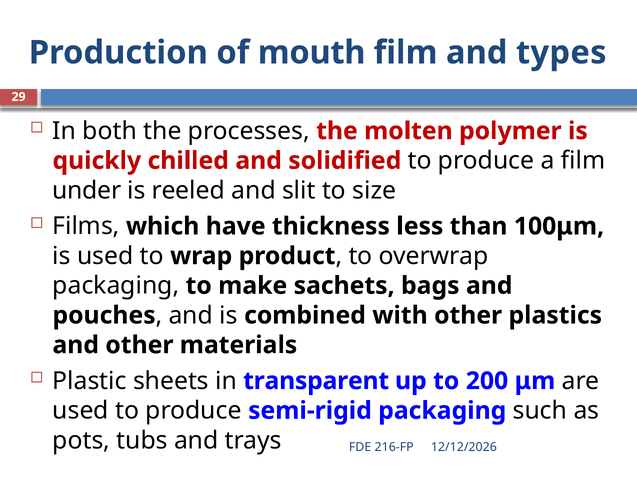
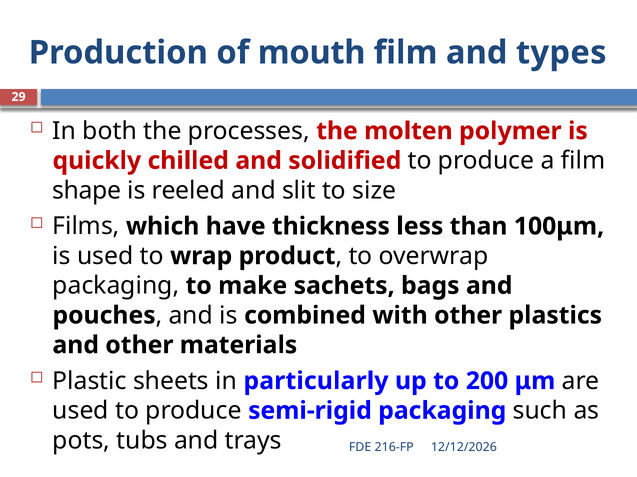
under: under -> shape
transparent: transparent -> particularly
